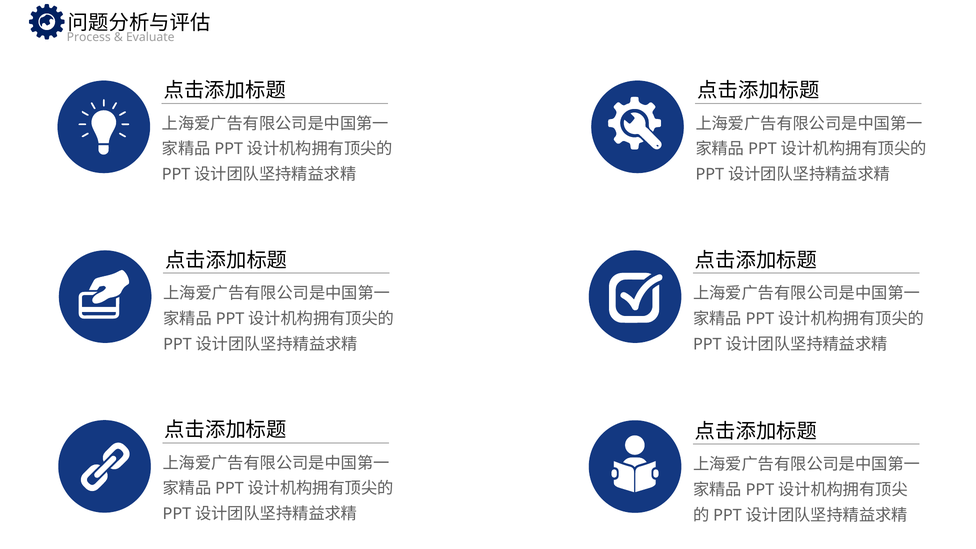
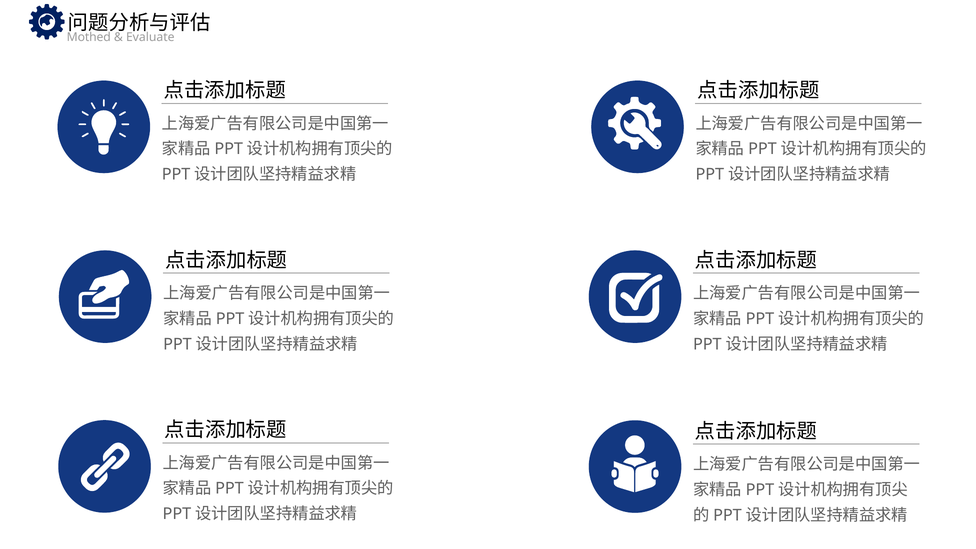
Process: Process -> Mothed
